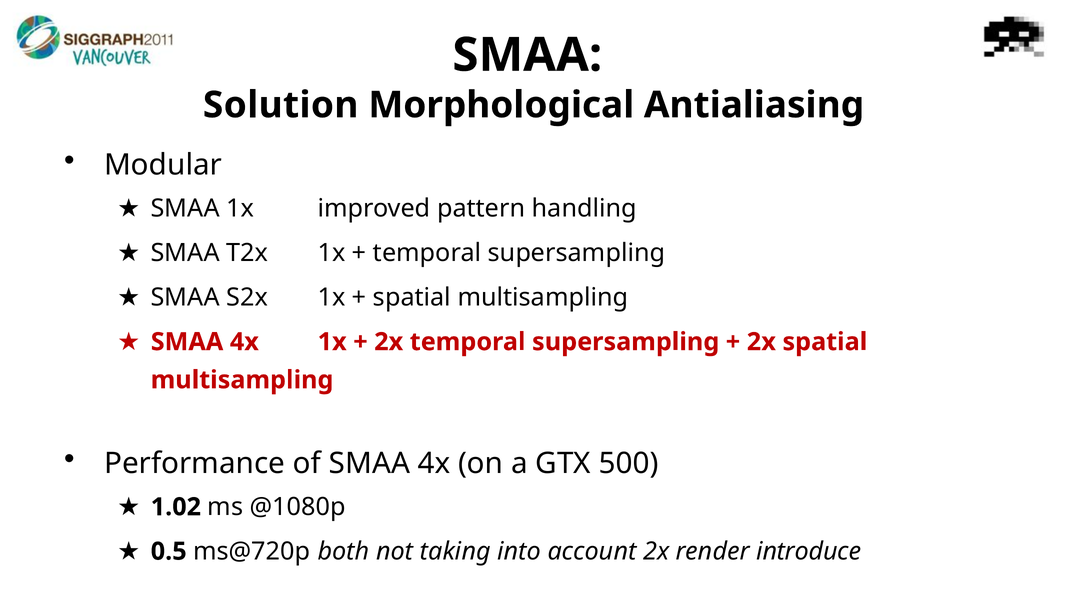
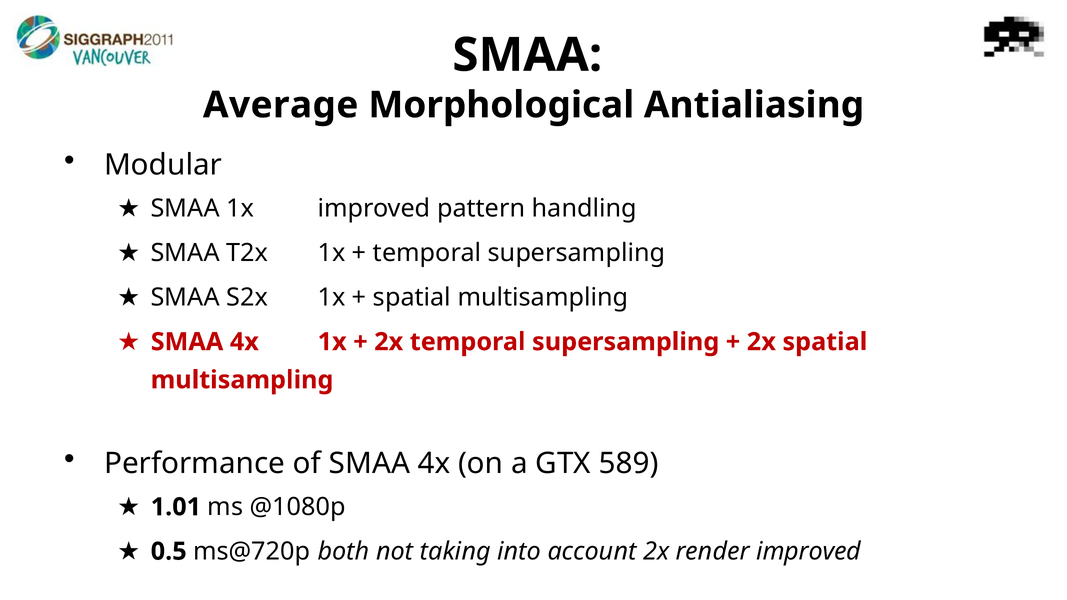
Solution: Solution -> Average
500: 500 -> 589
1.02: 1.02 -> 1.01
render introduce: introduce -> improved
